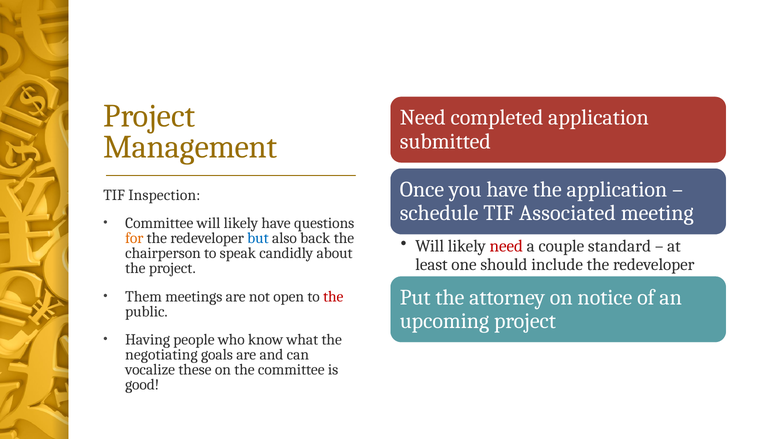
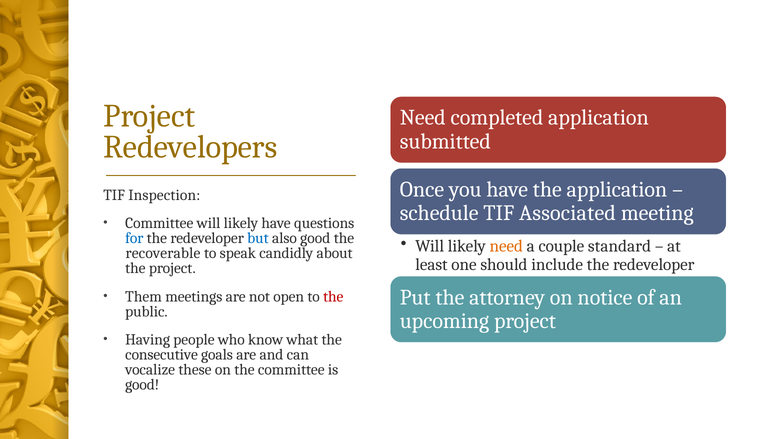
Management: Management -> Redevelopers
for colour: orange -> blue
also back: back -> good
need at (506, 246) colour: red -> orange
chairperson: chairperson -> recoverable
negotiating: negotiating -> consecutive
